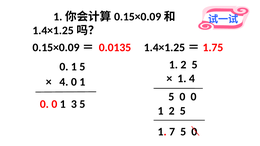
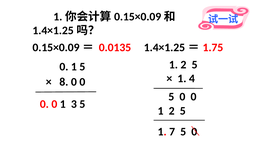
4 at (64, 82): 4 -> 8
1 at (82, 82): 1 -> 0
